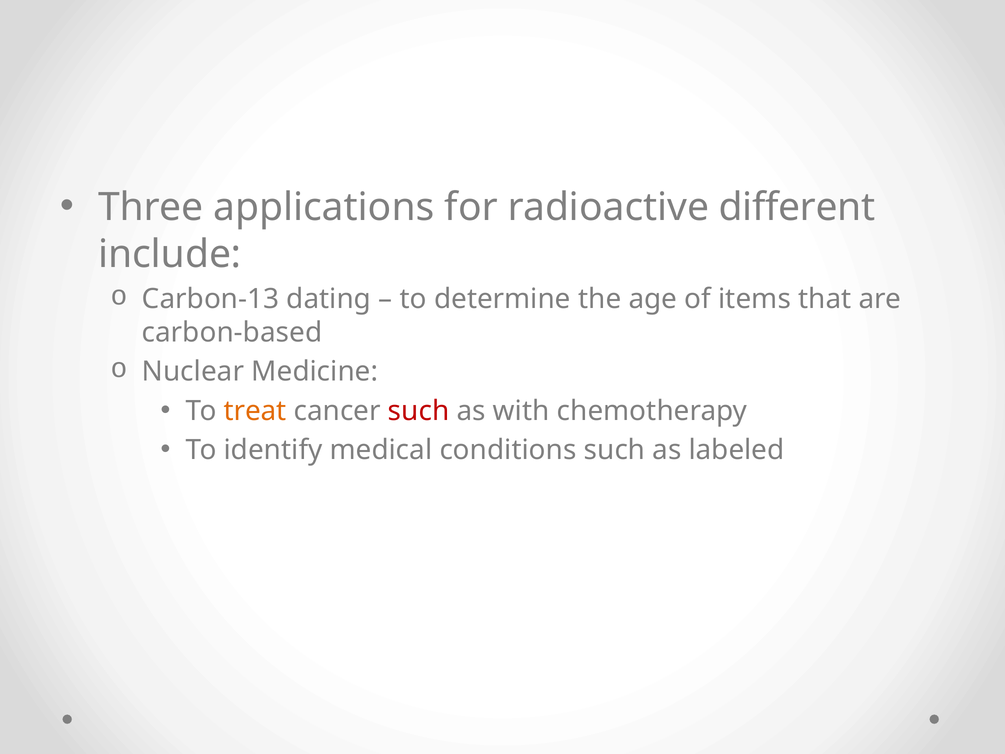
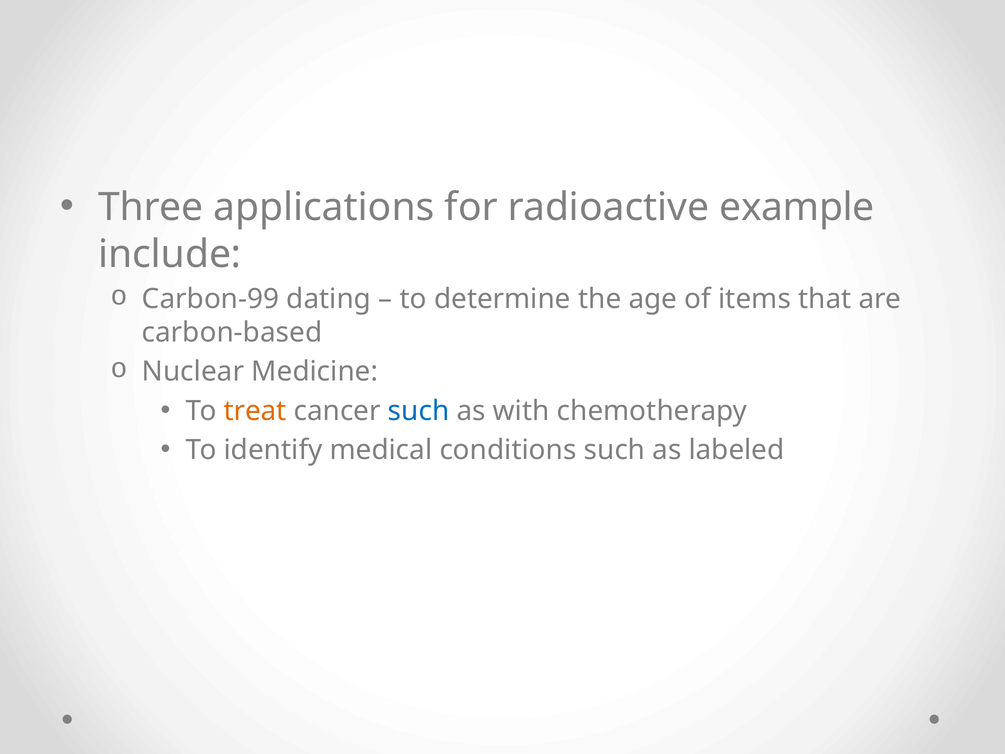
different: different -> example
Carbon-13: Carbon-13 -> Carbon-99
such at (419, 411) colour: red -> blue
